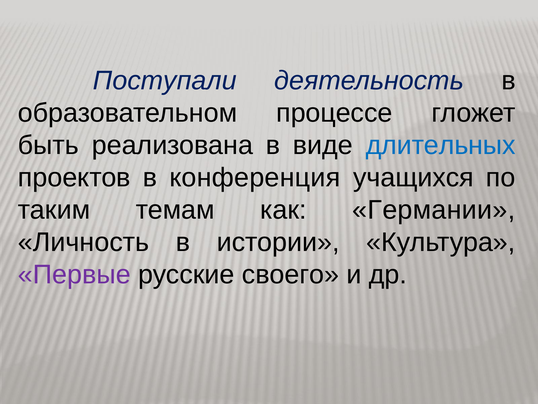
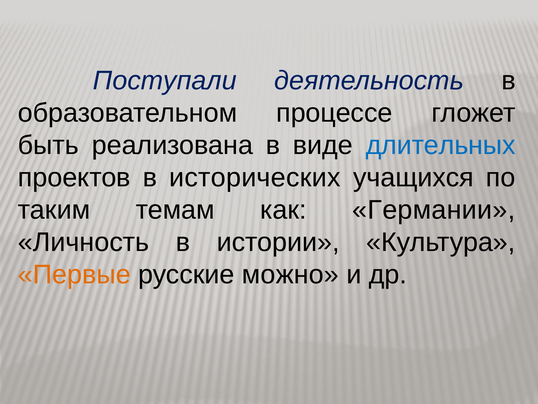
конференция: конференция -> исторических
Первые colour: purple -> orange
своего: своего -> можно
